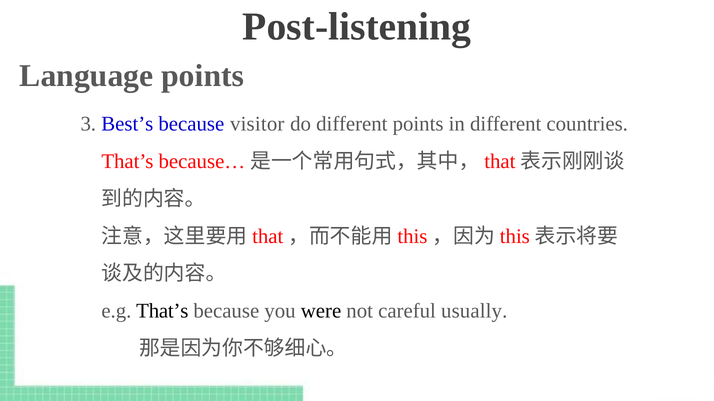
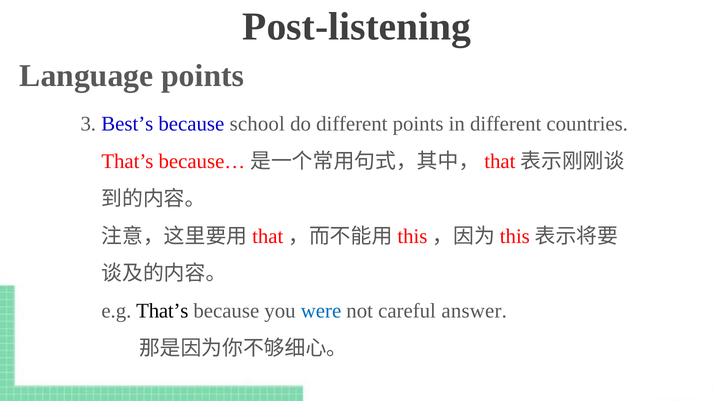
visitor: visitor -> school
were colour: black -> blue
usually: usually -> answer
